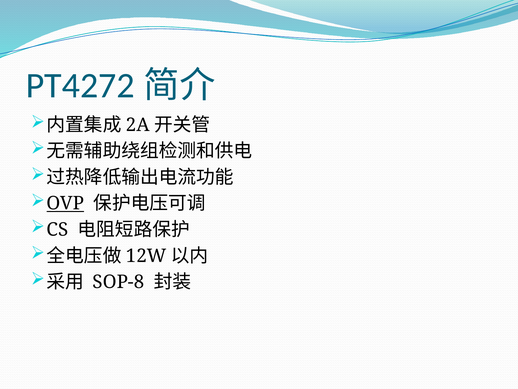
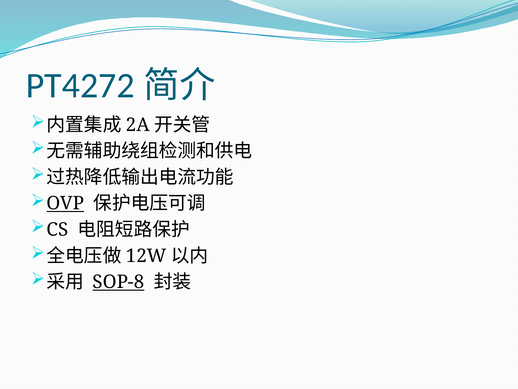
SOP-8 underline: none -> present
